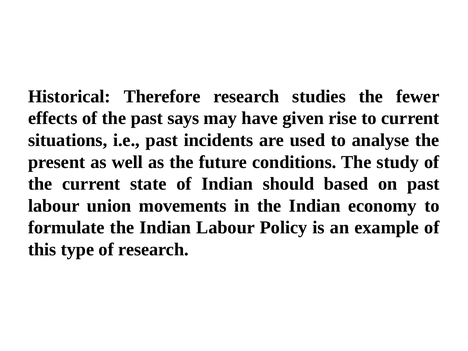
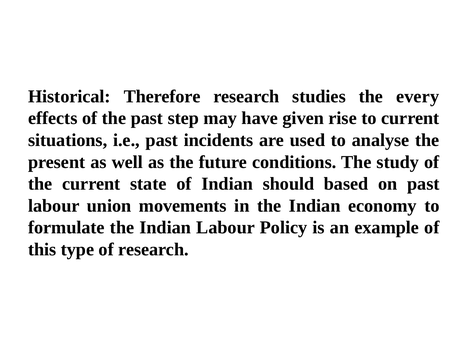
fewer: fewer -> every
says: says -> step
